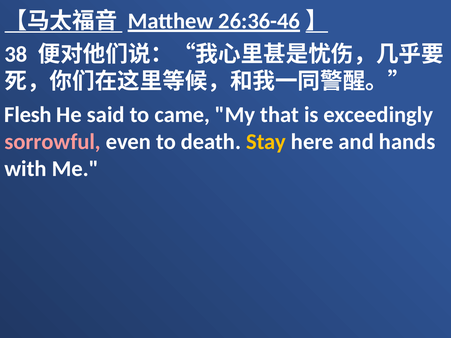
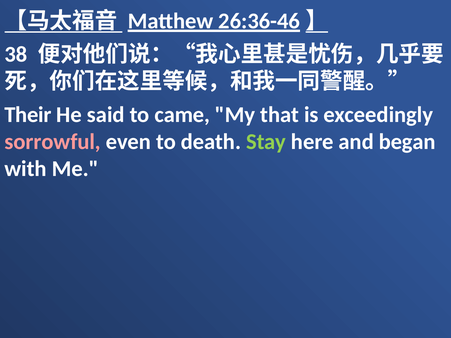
Flesh: Flesh -> Their
Stay colour: yellow -> light green
hands: hands -> began
